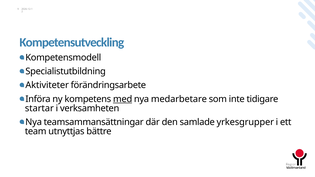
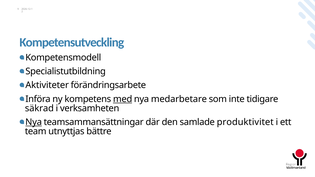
startar: startar -> säkrad
Nya at (34, 122) underline: none -> present
yrkesgrupper: yrkesgrupper -> produktivitet
